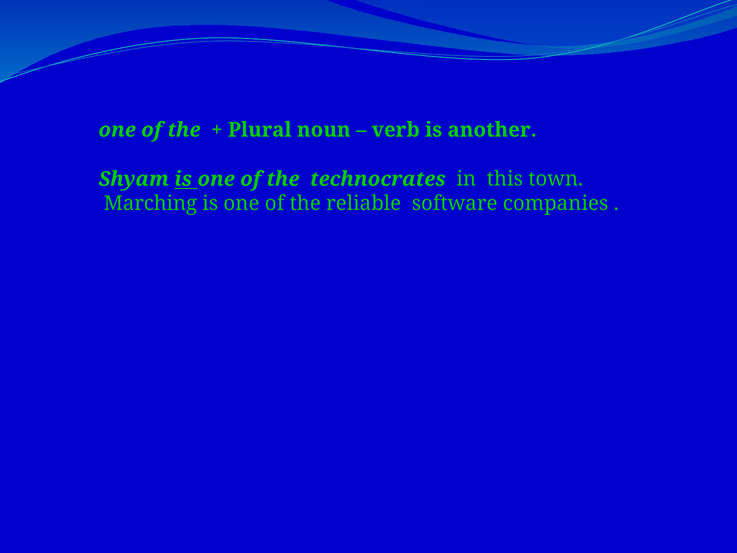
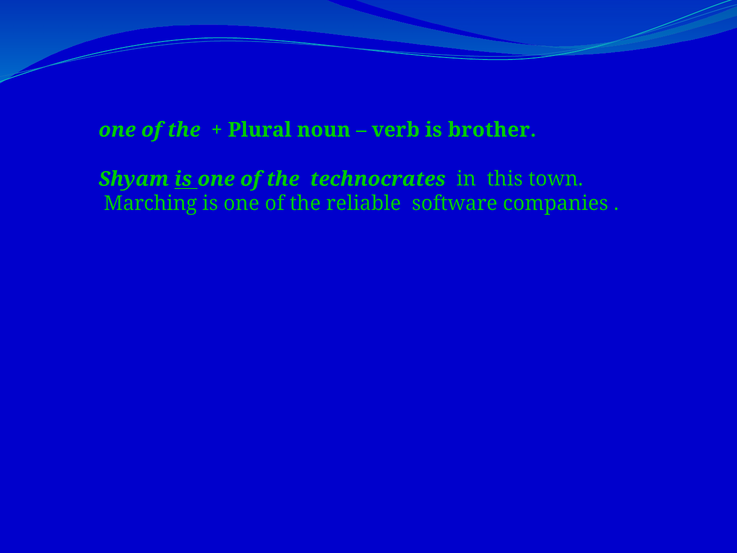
another: another -> brother
